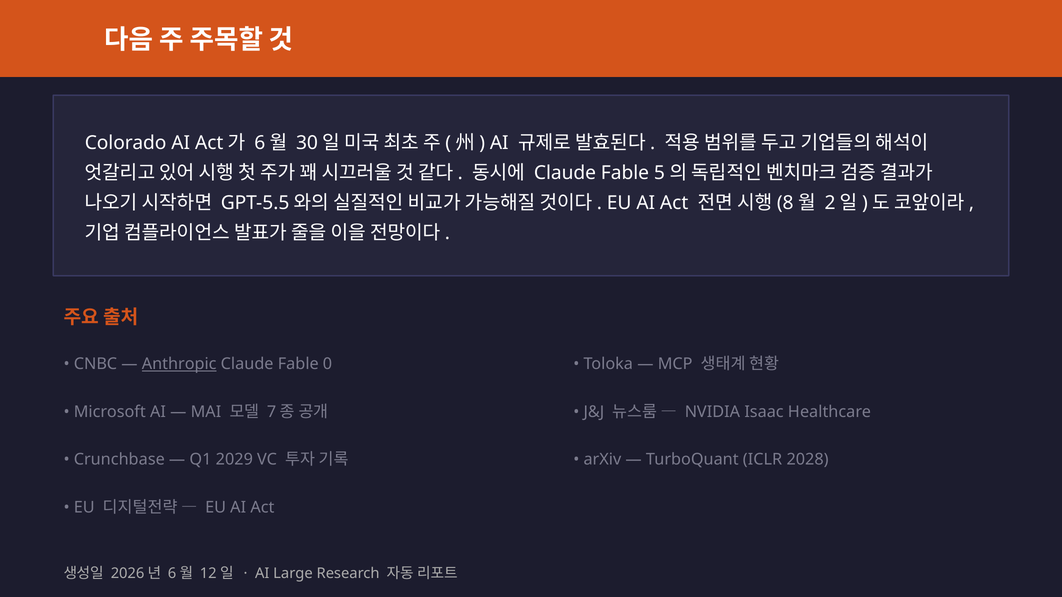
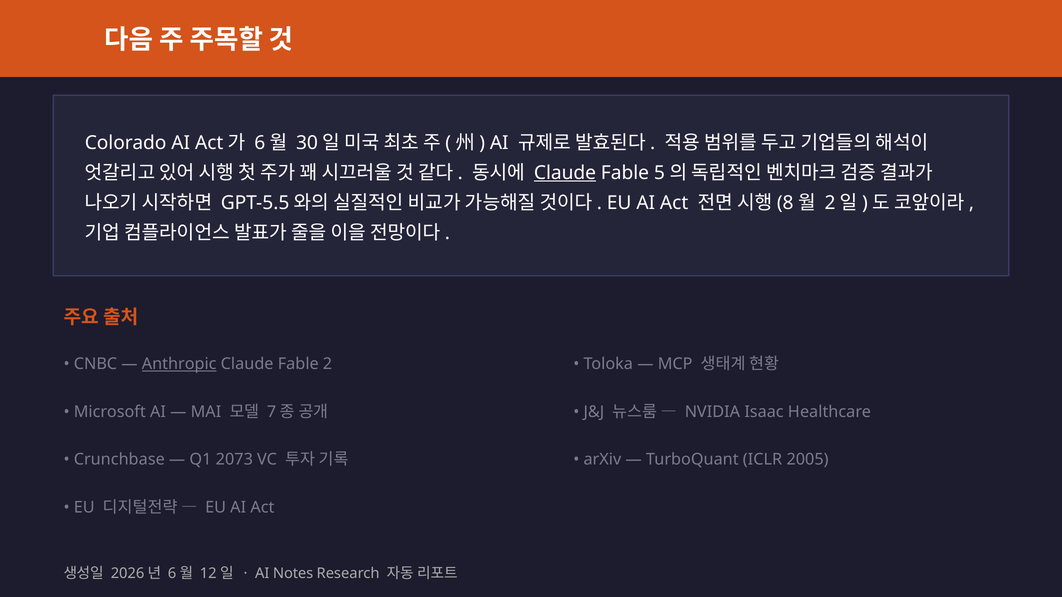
Claude at (565, 173) underline: none -> present
0: 0 -> 2
2029: 2029 -> 2073
2028: 2028 -> 2005
Large: Large -> Notes
